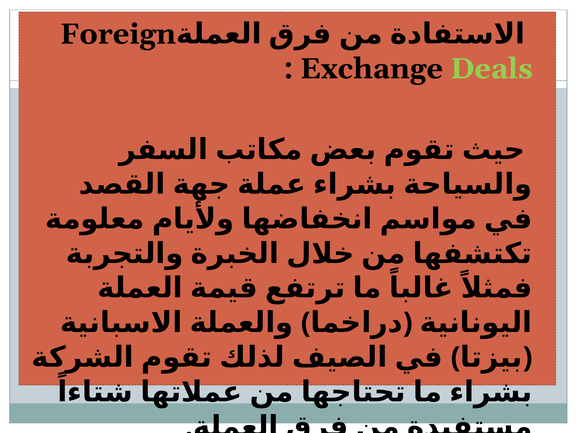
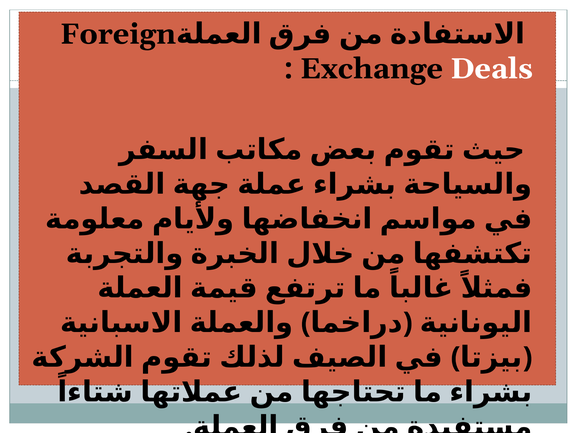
Deals colour: light green -> white
